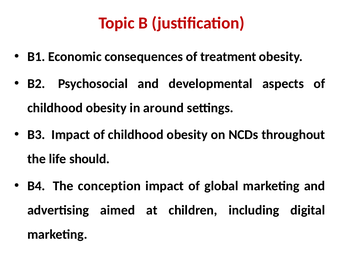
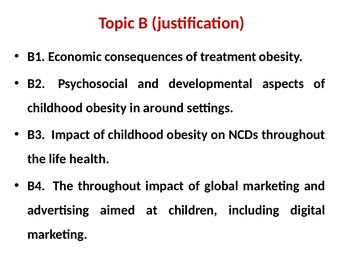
should: should -> health
The conception: conception -> throughout
